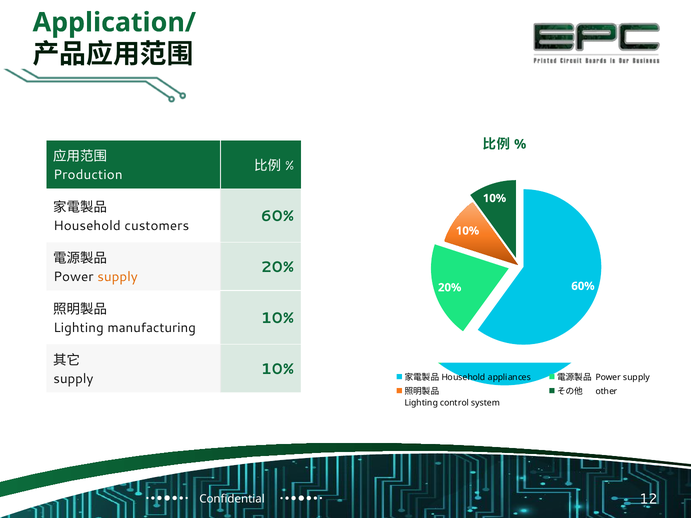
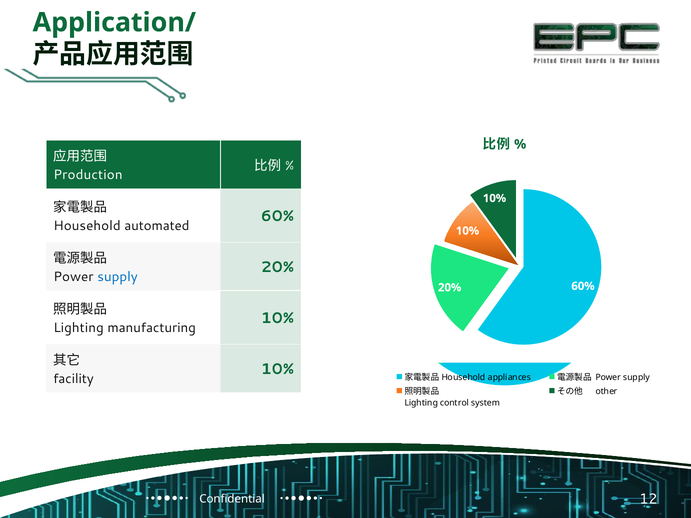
customers: customers -> automated
supply at (118, 277) colour: orange -> blue
supply at (73, 379): supply -> facility
